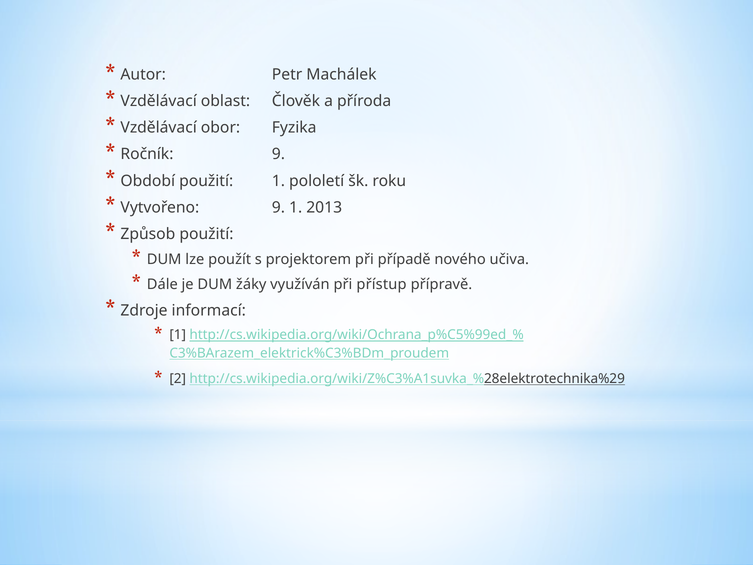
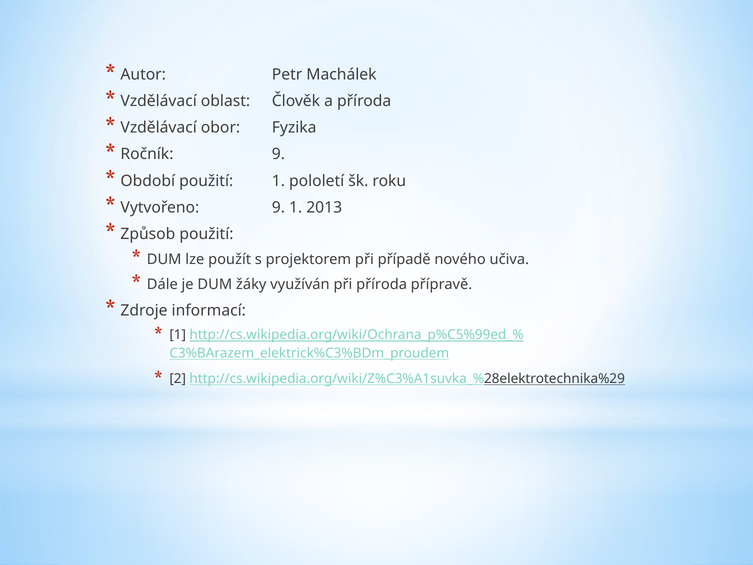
při přístup: přístup -> příroda
